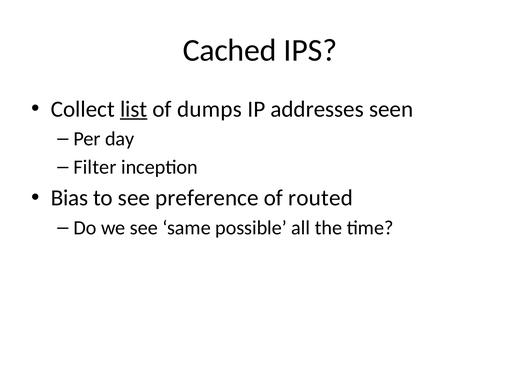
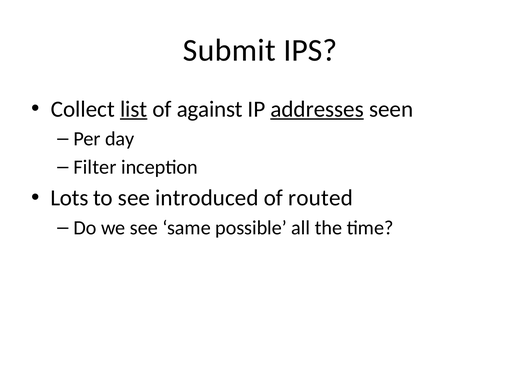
Cached: Cached -> Submit
dumps: dumps -> against
addresses underline: none -> present
Bias: Bias -> Lots
preference: preference -> introduced
